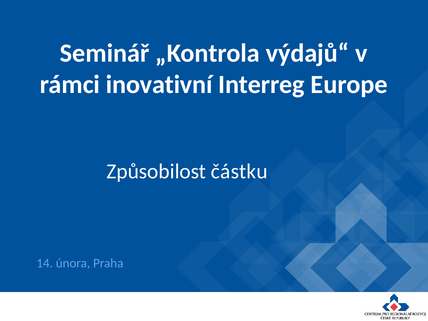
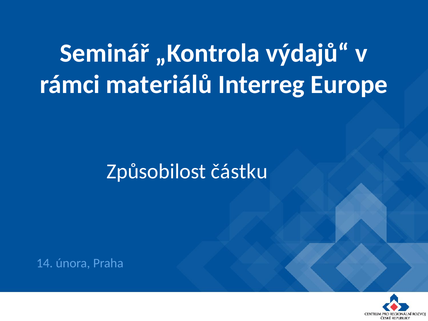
inovativní: inovativní -> materiálů
